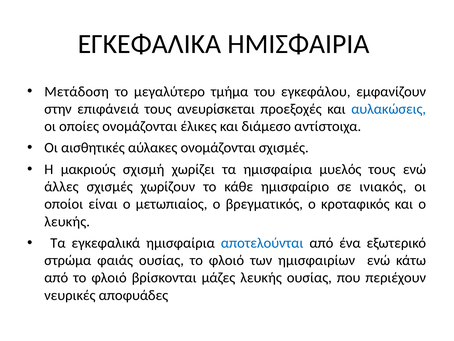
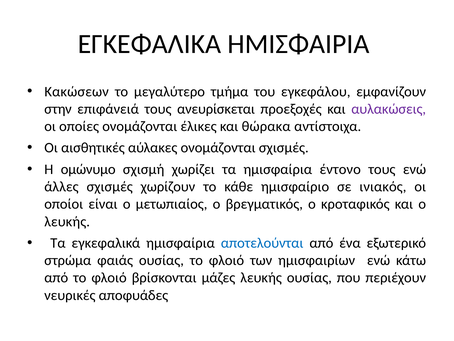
Μετάδοση: Μετάδοση -> Κακώσεων
αυλακώσεις colour: blue -> purple
διάμεσο: διάμεσο -> θώρακα
μακριούς: μακριούς -> ομώνυμο
μυελός: μυελός -> έντονο
